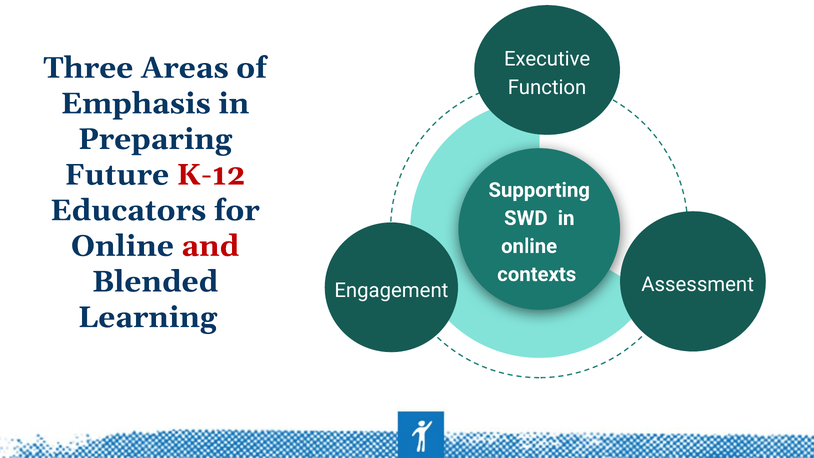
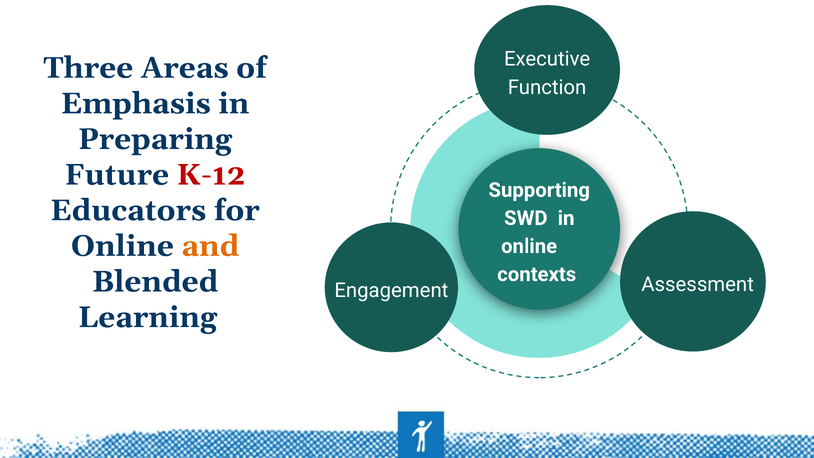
and colour: red -> orange
